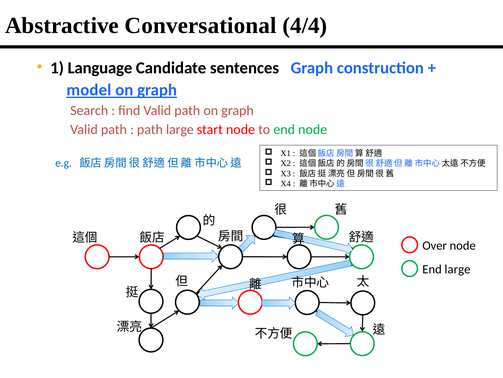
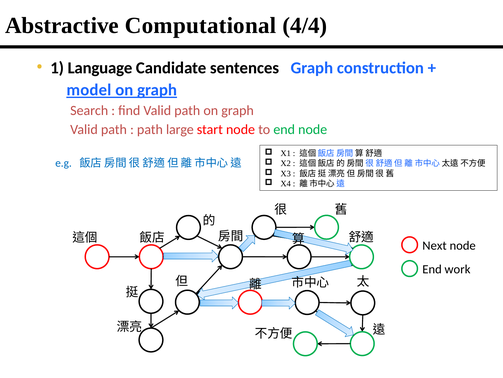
Conversational: Conversational -> Computational
Over: Over -> Next
End large: large -> work
